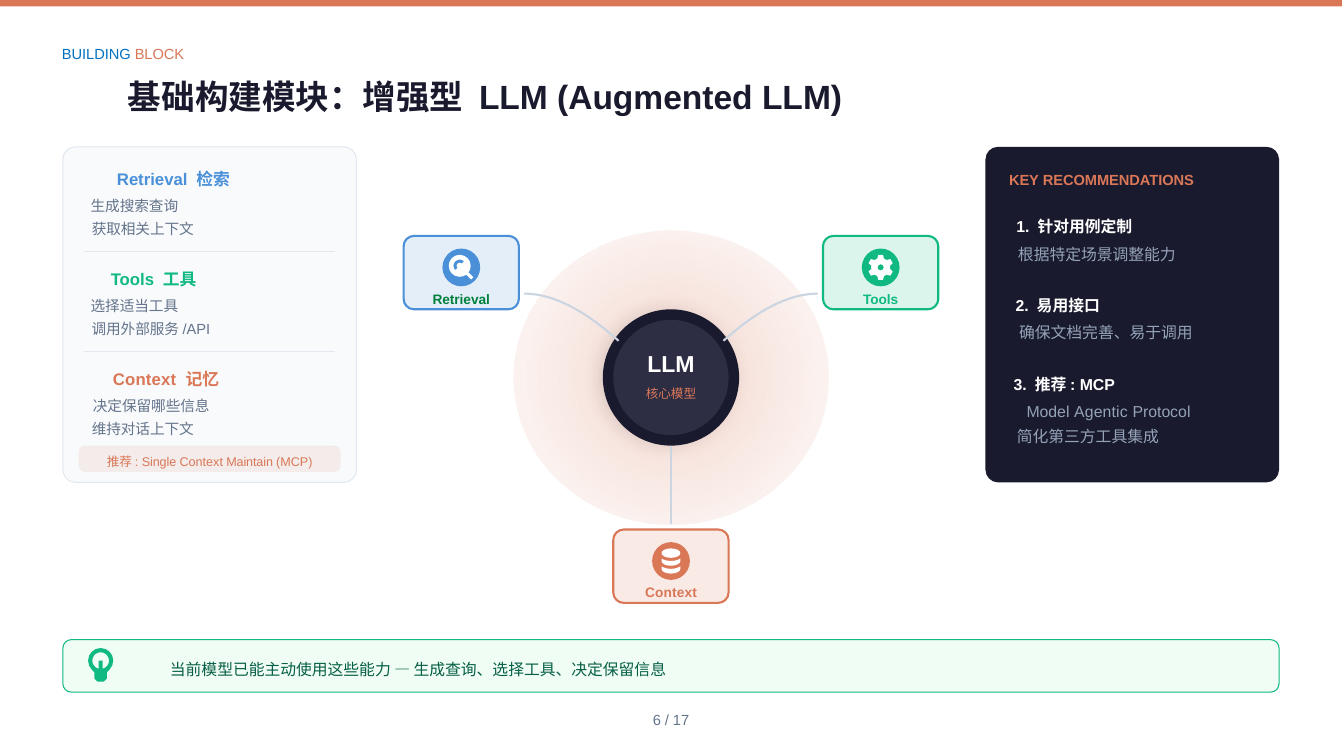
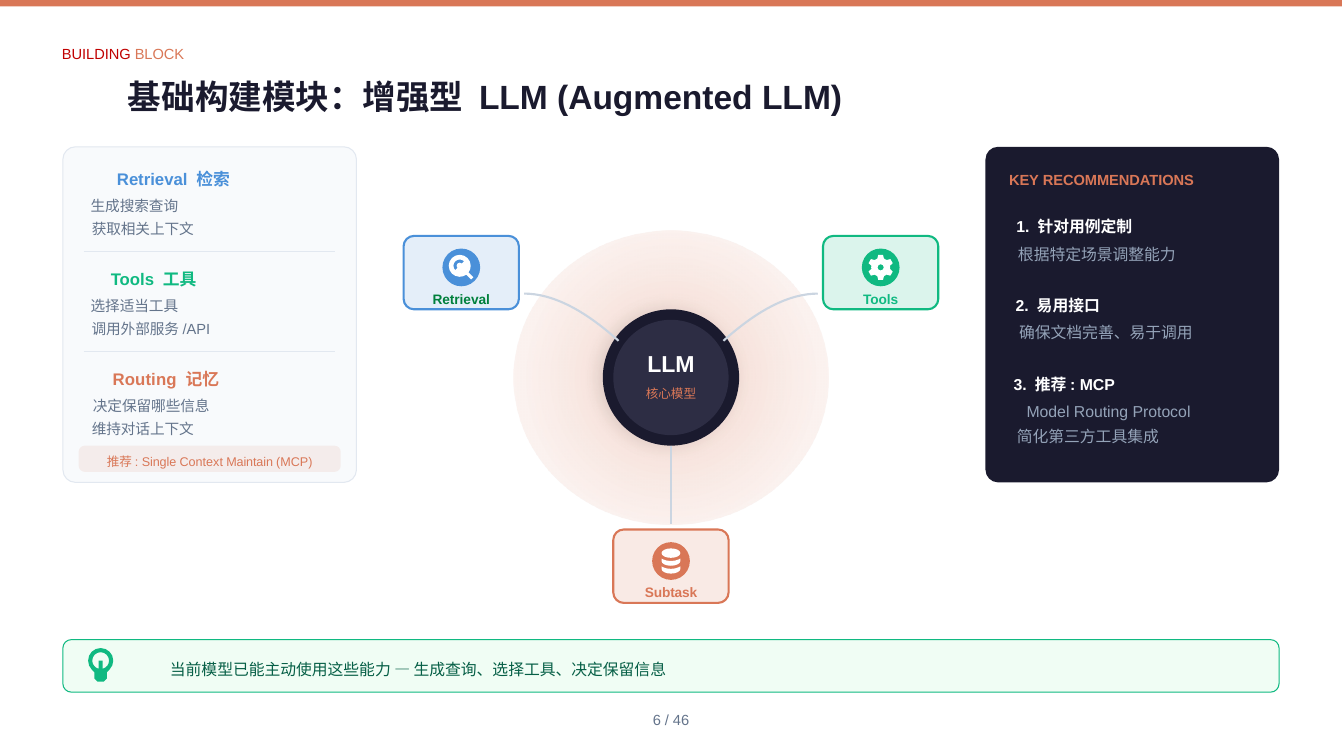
BUILDING colour: blue -> red
Context at (145, 380): Context -> Routing
Model Agentic: Agentic -> Routing
Context at (671, 593): Context -> Subtask
17: 17 -> 46
